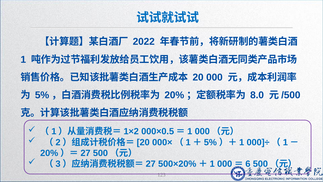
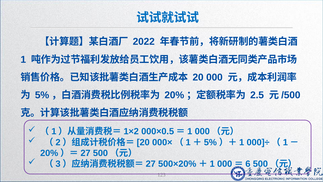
8.0: 8.0 -> 2.5
